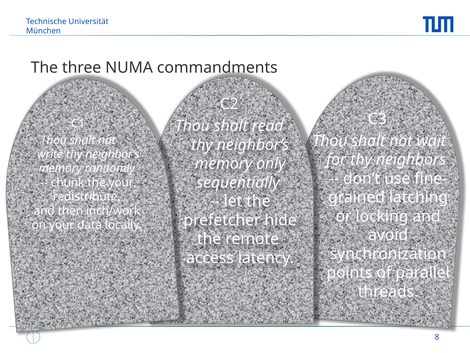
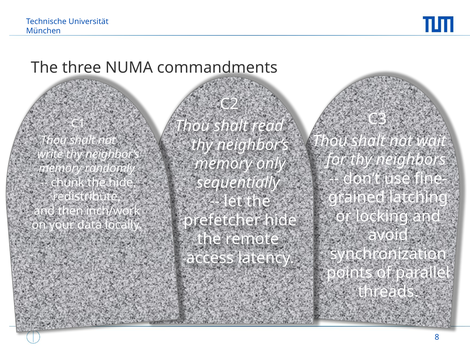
the your: your -> hide
